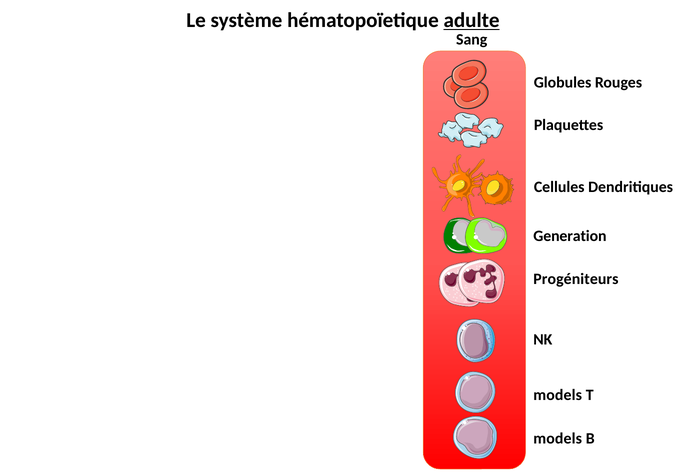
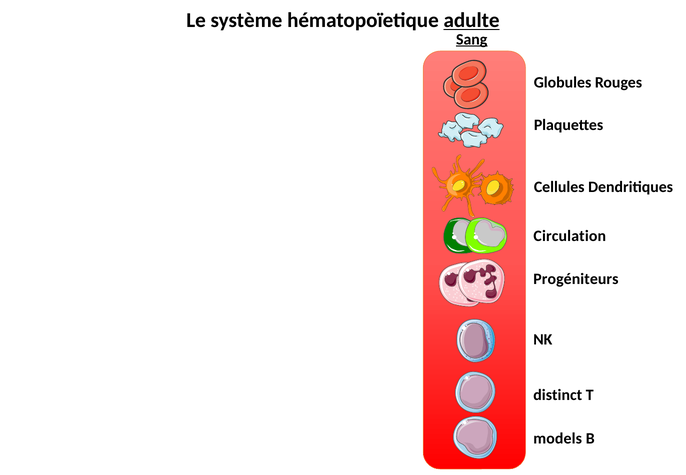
Sang underline: none -> present
Generation: Generation -> Circulation
models at (558, 395): models -> distinct
